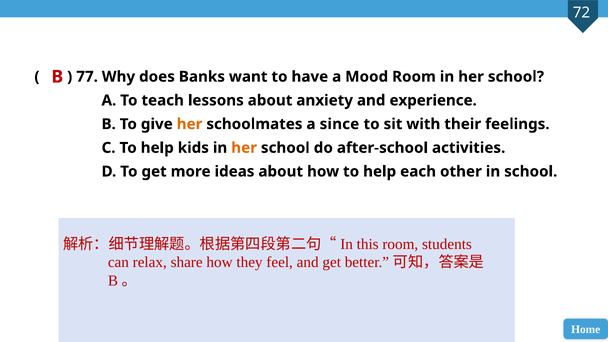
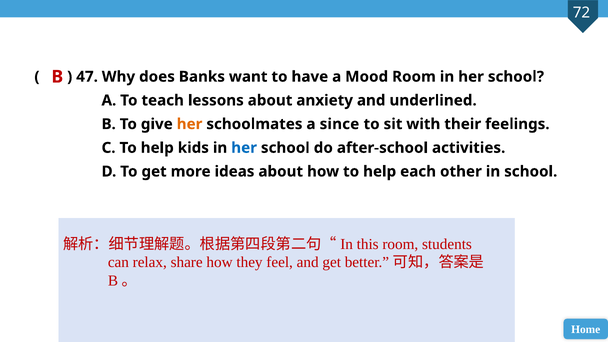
77: 77 -> 47
experience: experience -> underlined
her at (244, 148) colour: orange -> blue
